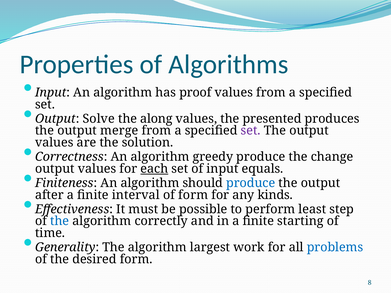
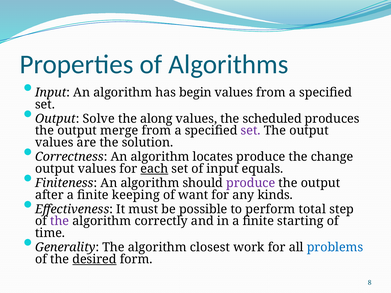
proof: proof -> begin
presented: presented -> scheduled
greedy: greedy -> locates
produce at (251, 183) colour: blue -> purple
interval: interval -> keeping
of form: form -> want
least: least -> total
the at (60, 221) colour: blue -> purple
largest: largest -> closest
desired underline: none -> present
